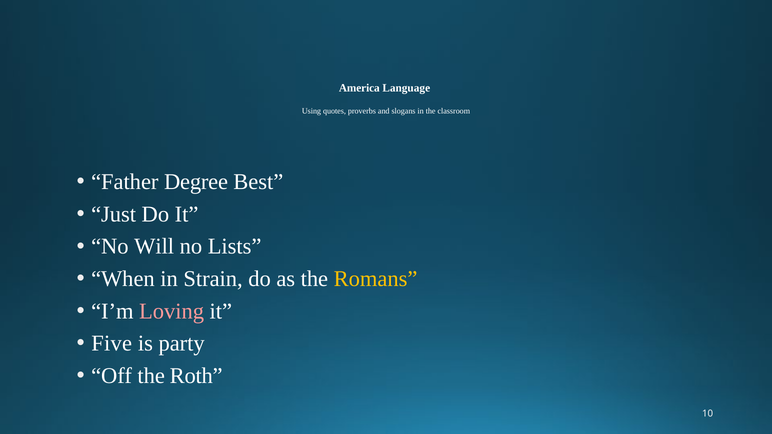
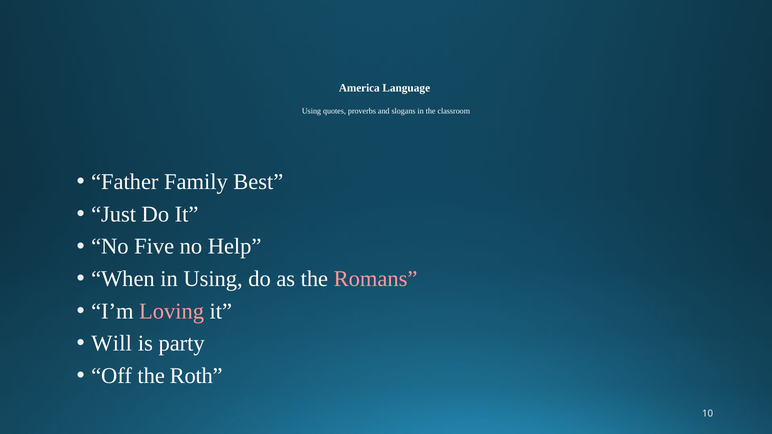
Degree: Degree -> Family
Will: Will -> Five
Lists: Lists -> Help
in Strain: Strain -> Using
Romans colour: yellow -> pink
Five: Five -> Will
